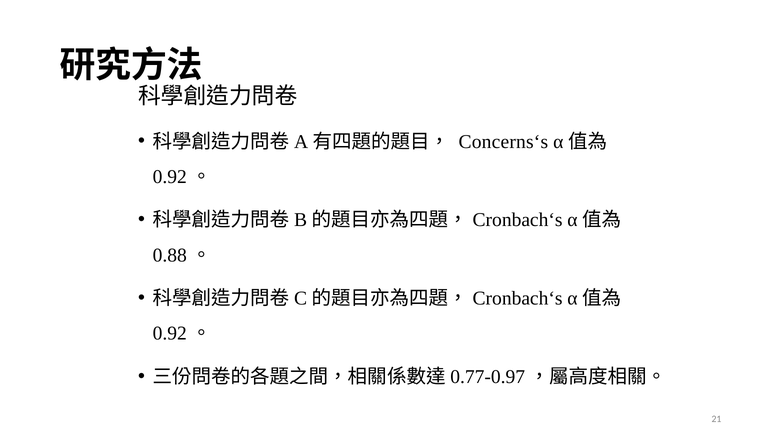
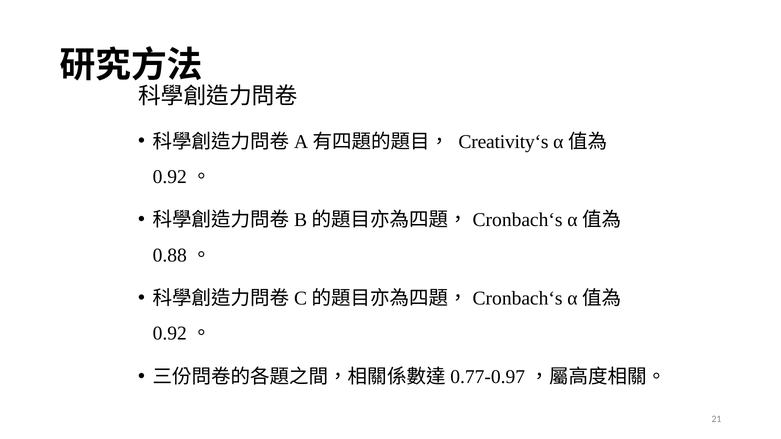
Concerns‘s: Concerns‘s -> Creativity‘s
